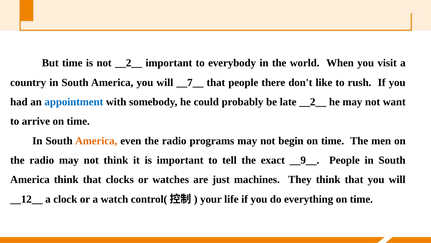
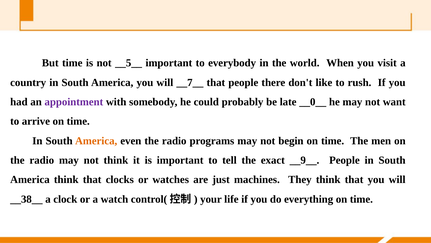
not __2__: __2__ -> __5__
appointment colour: blue -> purple
late __2__: __2__ -> __0__
__12__: __12__ -> __38__
